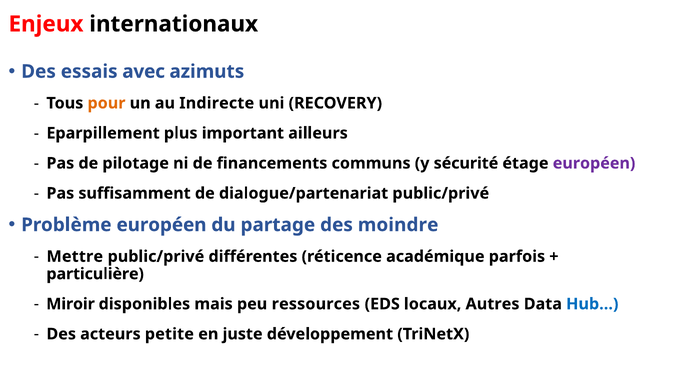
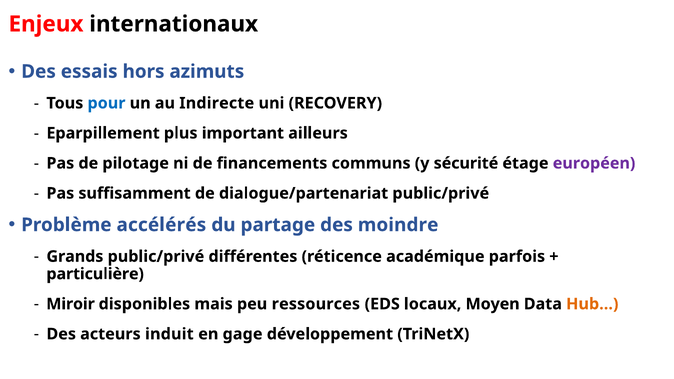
avec: avec -> hors
pour colour: orange -> blue
Problème européen: européen -> accélérés
Mettre: Mettre -> Grands
Autres: Autres -> Moyen
Hub… colour: blue -> orange
petite: petite -> induit
juste: juste -> gage
